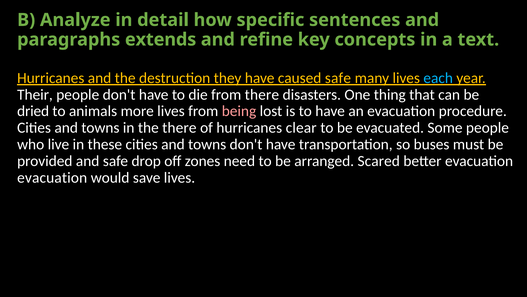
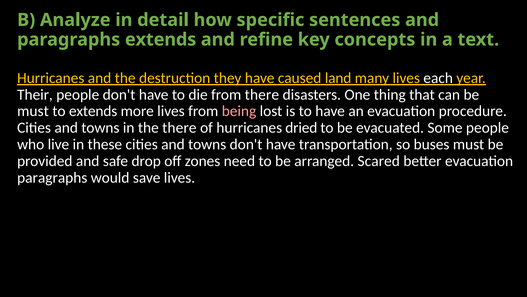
caused safe: safe -> land
each colour: light blue -> white
dried at (33, 111): dried -> must
to animals: animals -> extends
clear: clear -> dried
evacuation at (52, 177): evacuation -> paragraphs
